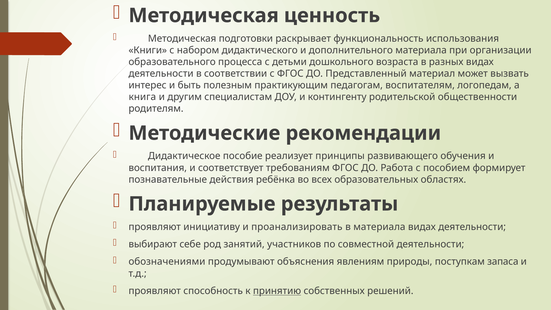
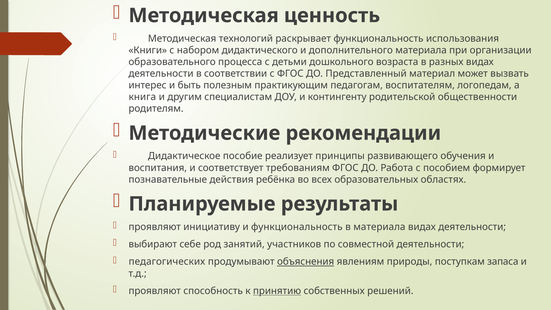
подготовки: подготовки -> технологий
и проанализировать: проанализировать -> функциональность
обозначениями: обозначениями -> педагогических
объяснения underline: none -> present
